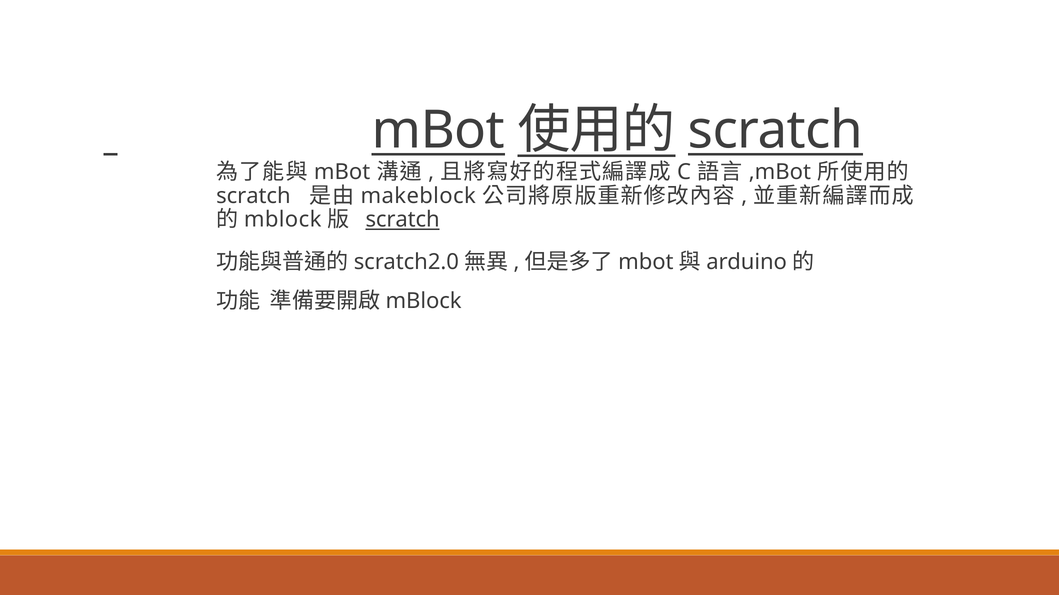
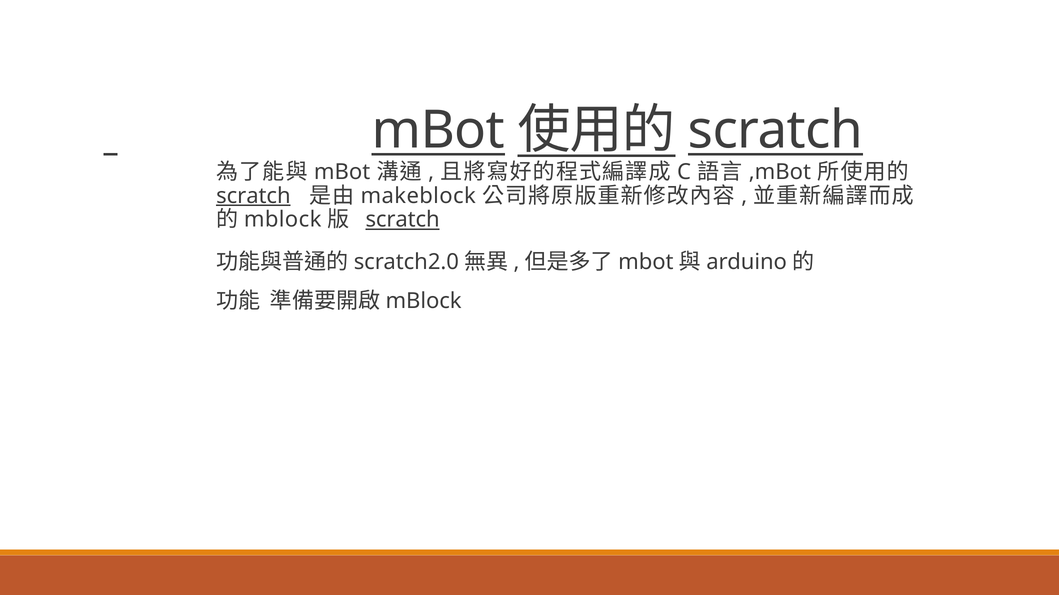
scratch at (253, 196) underline: none -> present
